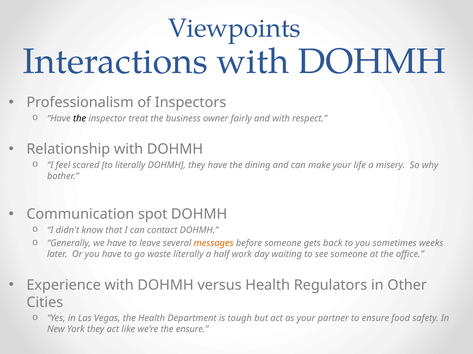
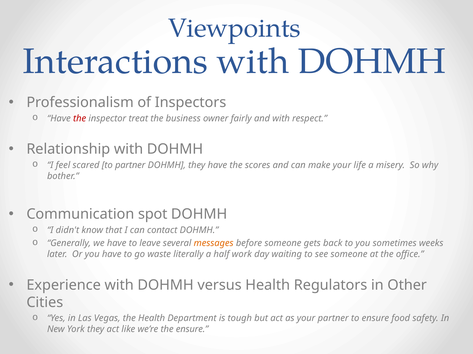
the at (80, 119) colour: black -> red
to literally: literally -> partner
dining: dining -> scores
